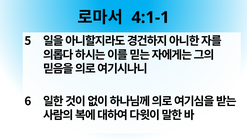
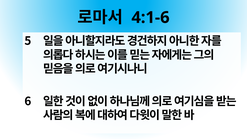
4:1-1: 4:1-1 -> 4:1-6
